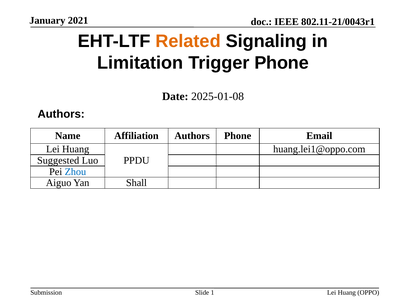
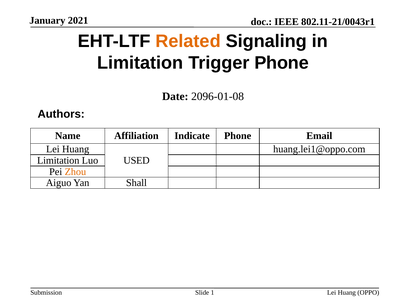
2025-01-08: 2025-01-08 -> 2096-01-08
Affiliation Authors: Authors -> Indicate
PPDU: PPDU -> USED
Suggested at (58, 160): Suggested -> Limitation
Zhou colour: blue -> orange
